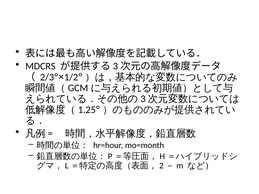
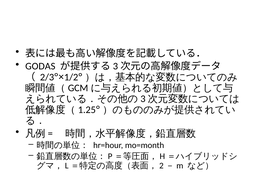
MDCRS: MDCRS -> GODAS
